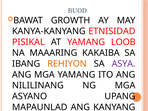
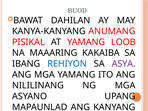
GROWTH: GROWTH -> DAHILAN
ETNISIDAD: ETNISIDAD -> ANUMANG
REHIYON colour: orange -> blue
